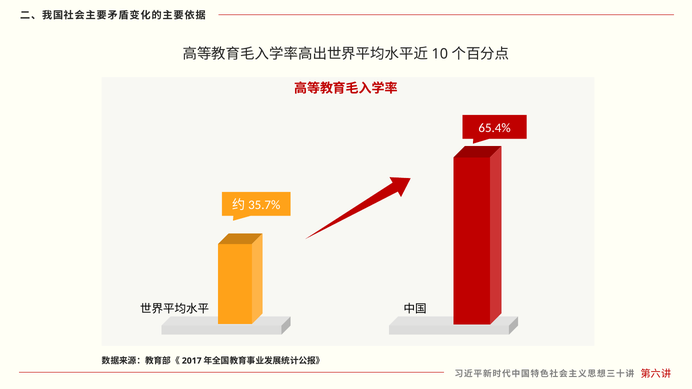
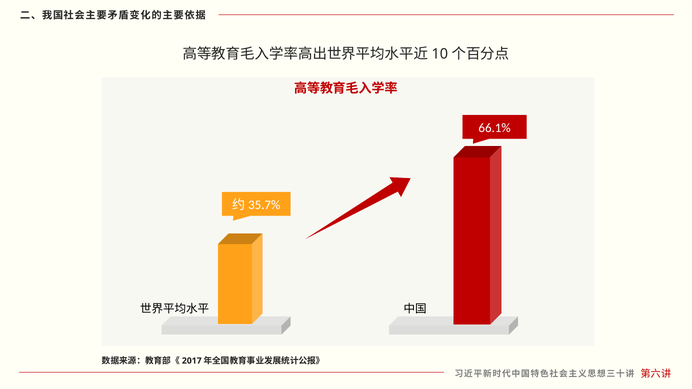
65.4%: 65.4% -> 66.1%
